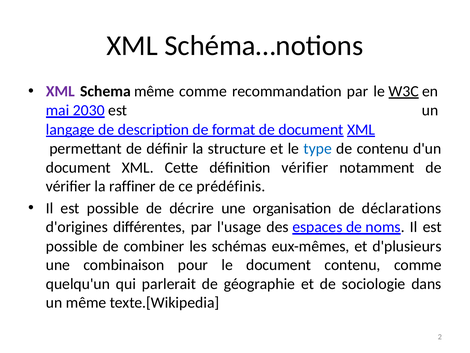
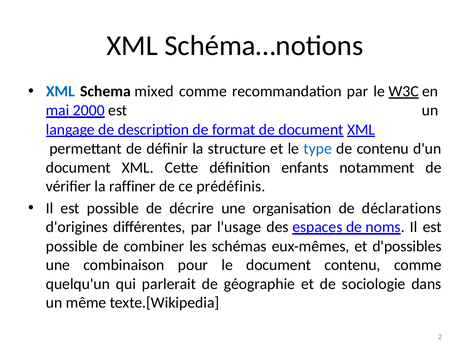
XML at (60, 91) colour: purple -> blue
Schema même: même -> mixed
2030: 2030 -> 2000
définition vérifier: vérifier -> enfants
d'plusieurs: d'plusieurs -> d'possibles
